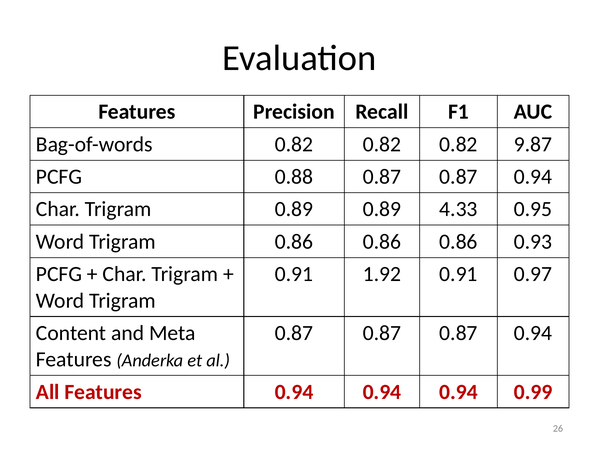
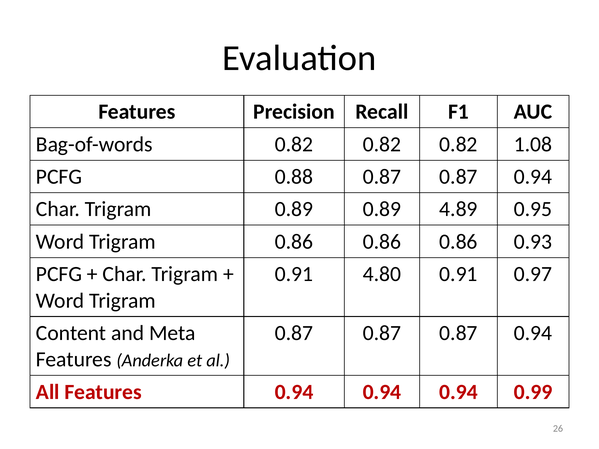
9.87: 9.87 -> 1.08
4.33: 4.33 -> 4.89
1.92: 1.92 -> 4.80
